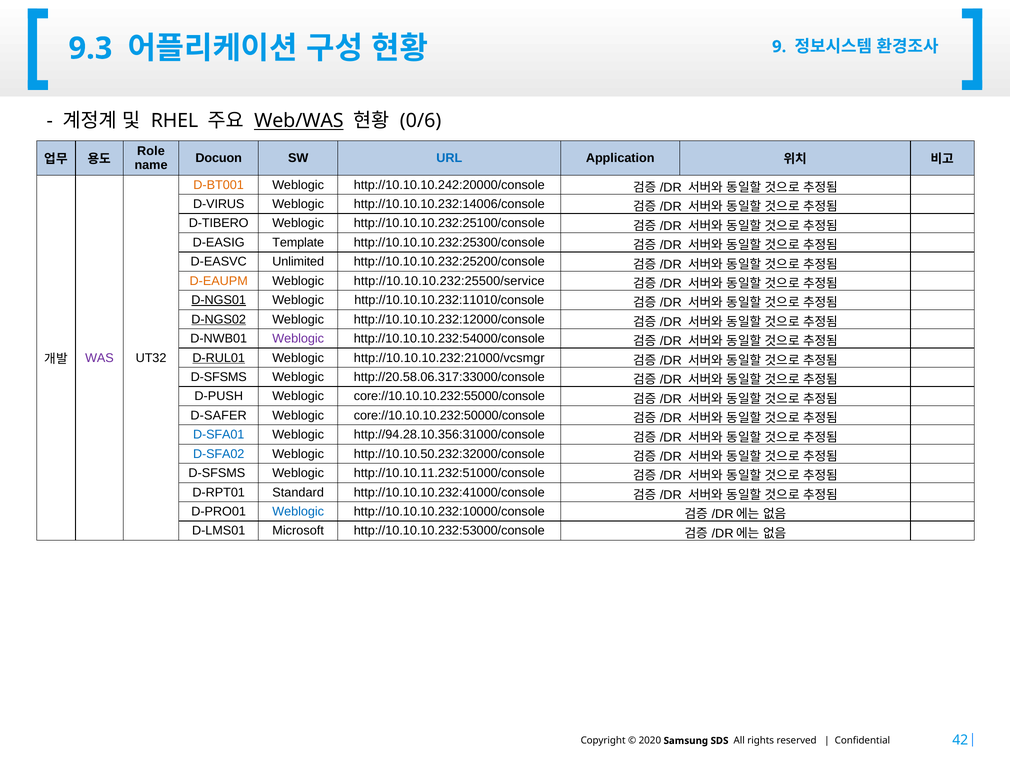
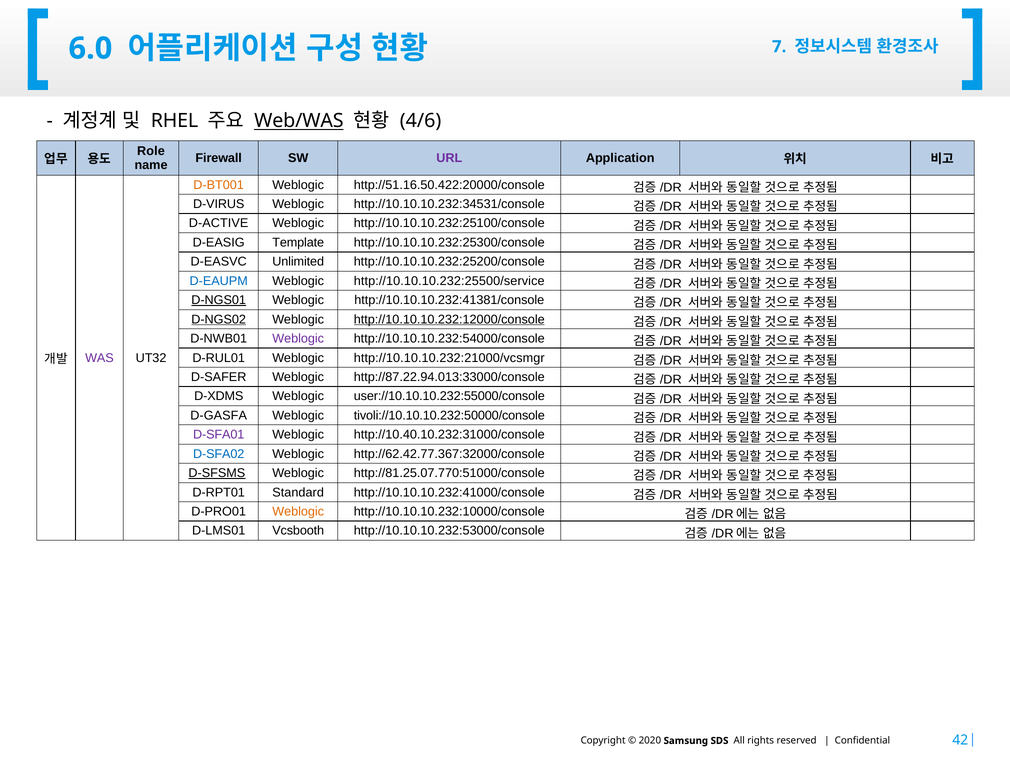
9.3: 9.3 -> 6.0
9: 9 -> 7
0/6: 0/6 -> 4/6
Docuon: Docuon -> Firewall
URL colour: blue -> purple
http://10.10.10.242:20000/console: http://10.10.10.242:20000/console -> http://51.16.50.422:20000/console
http://10.10.10.232:14006/console: http://10.10.10.232:14006/console -> http://10.10.10.232:34531/console
D-TIBERO: D-TIBERO -> D-ACTIVE
D-EAUPM colour: orange -> blue
http://10.10.10.232:11010/console: http://10.10.10.232:11010/console -> http://10.10.10.232:41381/console
http://10.10.10.232:12000/console underline: none -> present
D-RUL01 underline: present -> none
D-SFSMS at (219, 377): D-SFSMS -> D-SAFER
http://20.58.06.317:33000/console: http://20.58.06.317:33000/console -> http://87.22.94.013:33000/console
D-PUSH: D-PUSH -> D-XDMS
core://10.10.10.232:55000/console: core://10.10.10.232:55000/console -> user://10.10.10.232:55000/console
D-SAFER: D-SAFER -> D-GASFA
core://10.10.10.232:50000/console: core://10.10.10.232:50000/console -> tivoli://10.10.10.232:50000/console
D-SFA01 colour: blue -> purple
http://94.28.10.356:31000/console: http://94.28.10.356:31000/console -> http://10.40.10.232:31000/console
http://10.10.50.232:32000/console: http://10.10.50.232:32000/console -> http://62.42.77.367:32000/console
D-SFSMS at (217, 473) underline: none -> present
http://10.10.11.232:51000/console: http://10.10.11.232:51000/console -> http://81.25.07.770:51000/console
Weblogic at (298, 511) colour: blue -> orange
Microsoft: Microsoft -> Vcsbooth
